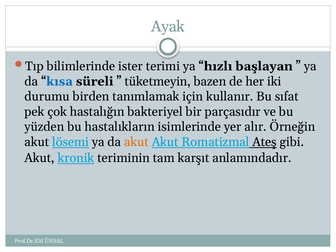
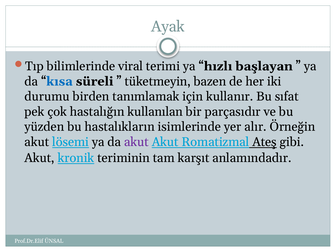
ister: ister -> viral
bakteriyel: bakteriyel -> kullanılan
akut at (136, 142) colour: orange -> purple
